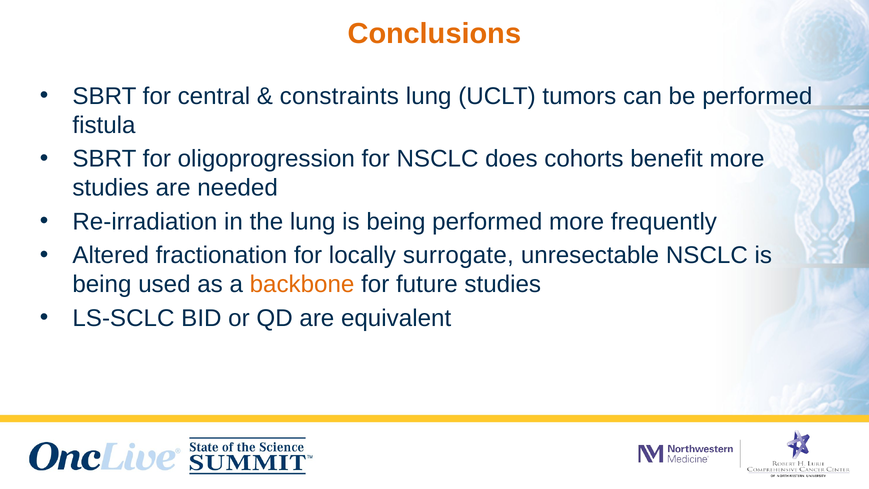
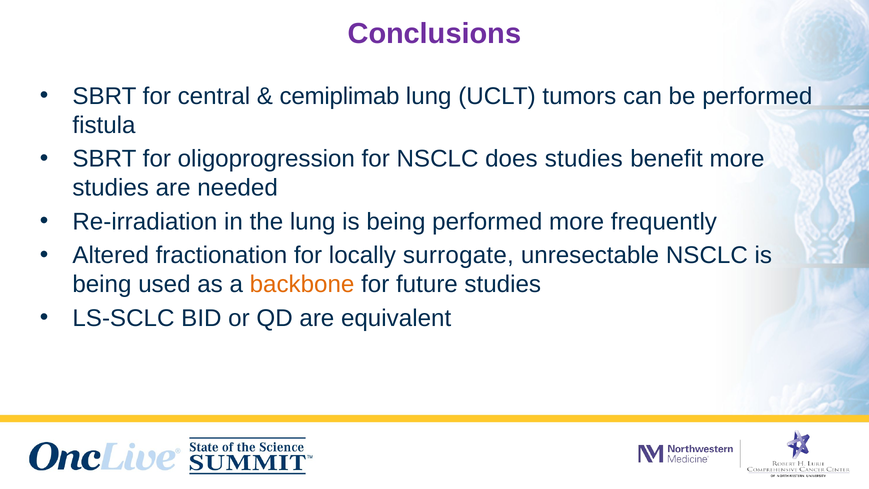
Conclusions colour: orange -> purple
constraints: constraints -> cemiplimab
does cohorts: cohorts -> studies
